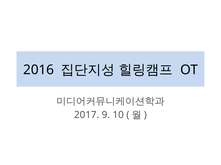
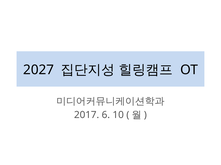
2016: 2016 -> 2027
9: 9 -> 6
